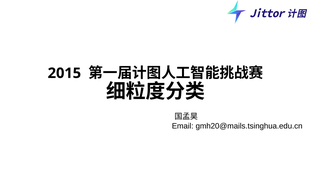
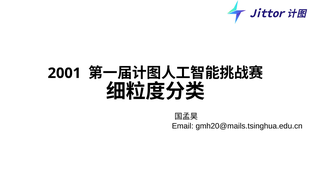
2015: 2015 -> 2001
